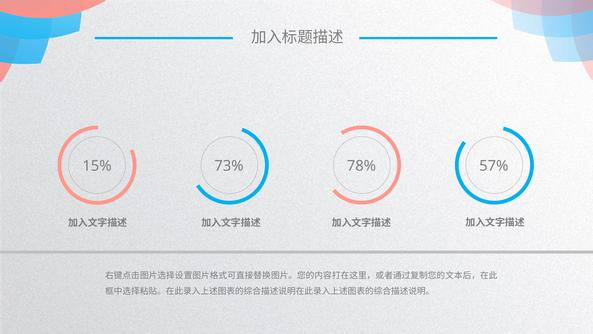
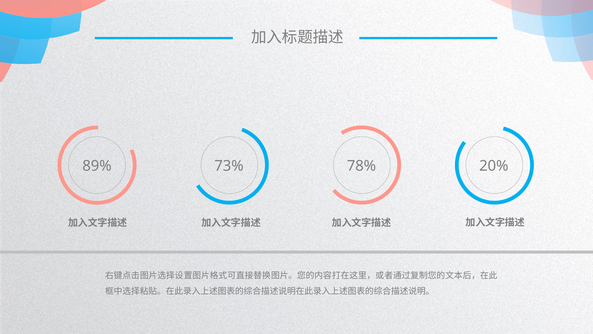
15%: 15% -> 89%
57%: 57% -> 20%
